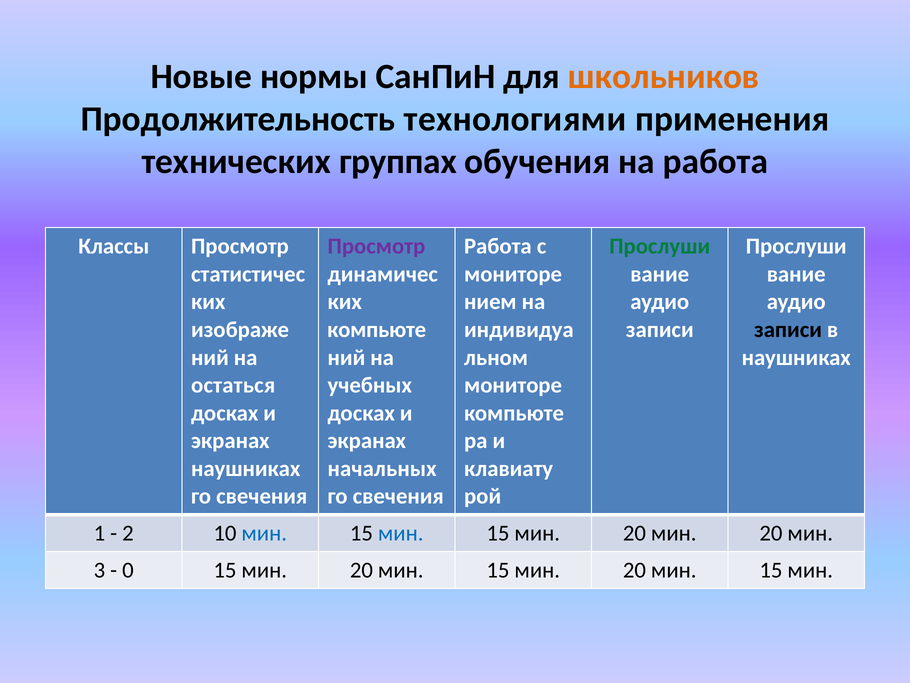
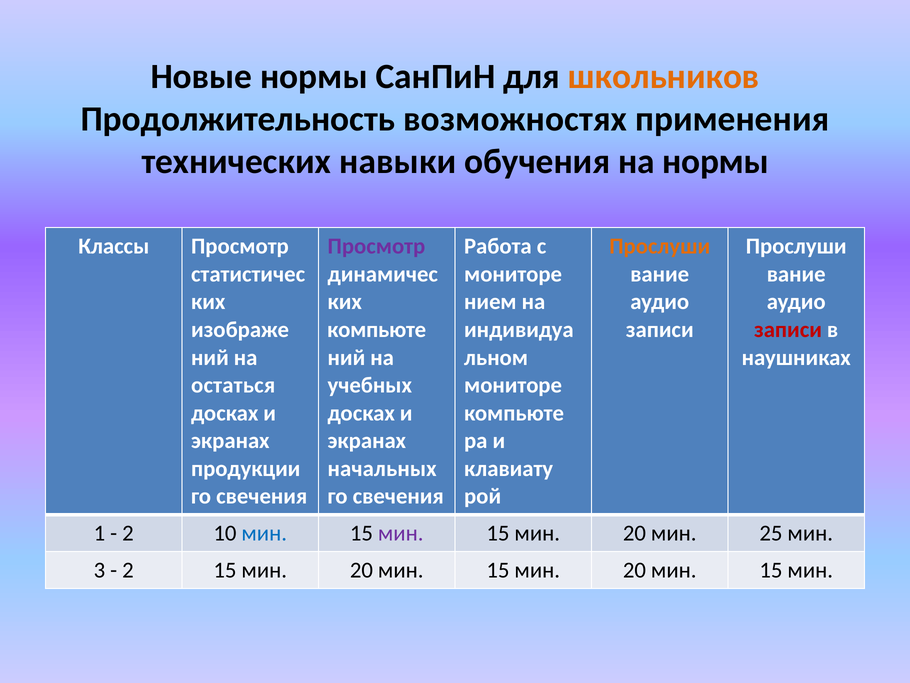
технологиями: технологиями -> возможностях
группах: группах -> навыки
на работа: работа -> нормы
Прослуши at (660, 246) colour: green -> orange
записи at (788, 330) colour: black -> red
наушниках at (246, 468): наушниках -> продукции
мин at (401, 533) colour: blue -> purple
20 мин 20: 20 -> 25
0 at (128, 570): 0 -> 2
